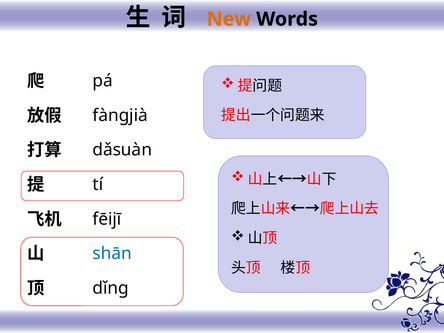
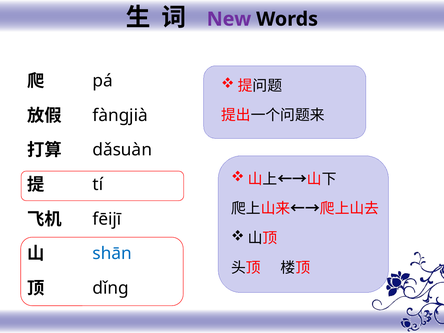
New colour: orange -> purple
